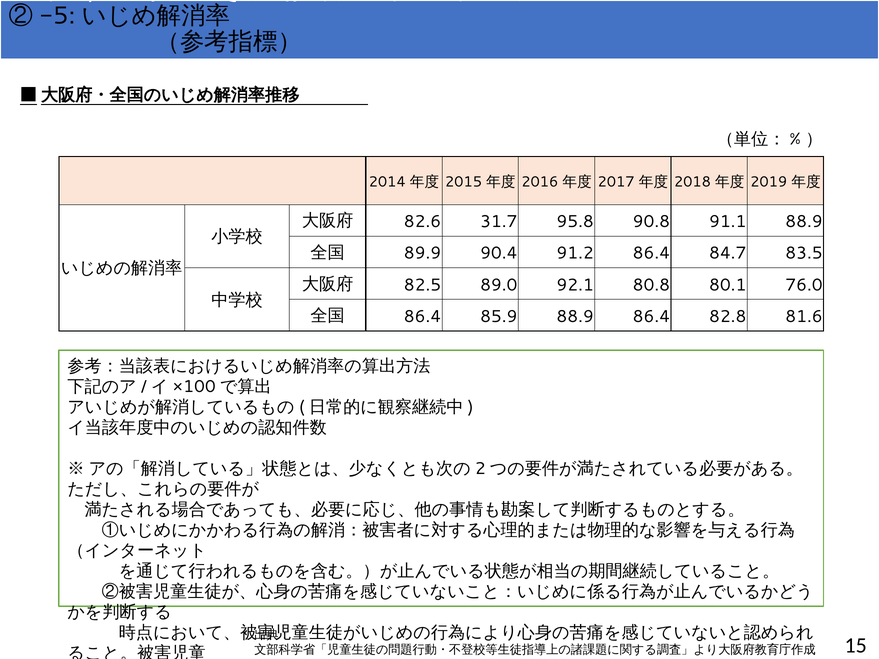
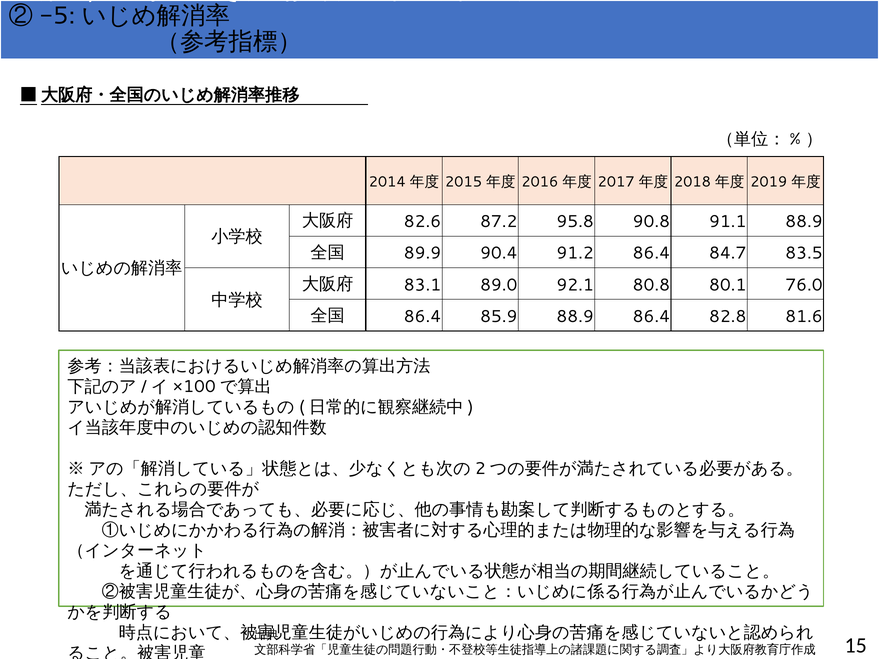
31.7: 31.7 -> 87.2
82.5: 82.5 -> 83.1
